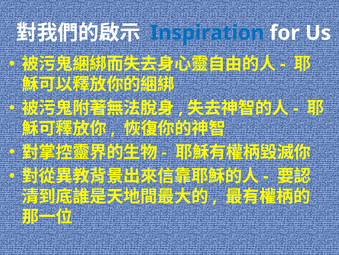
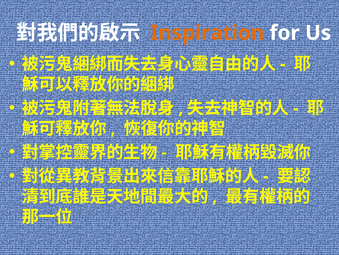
Inspiration colour: blue -> orange
